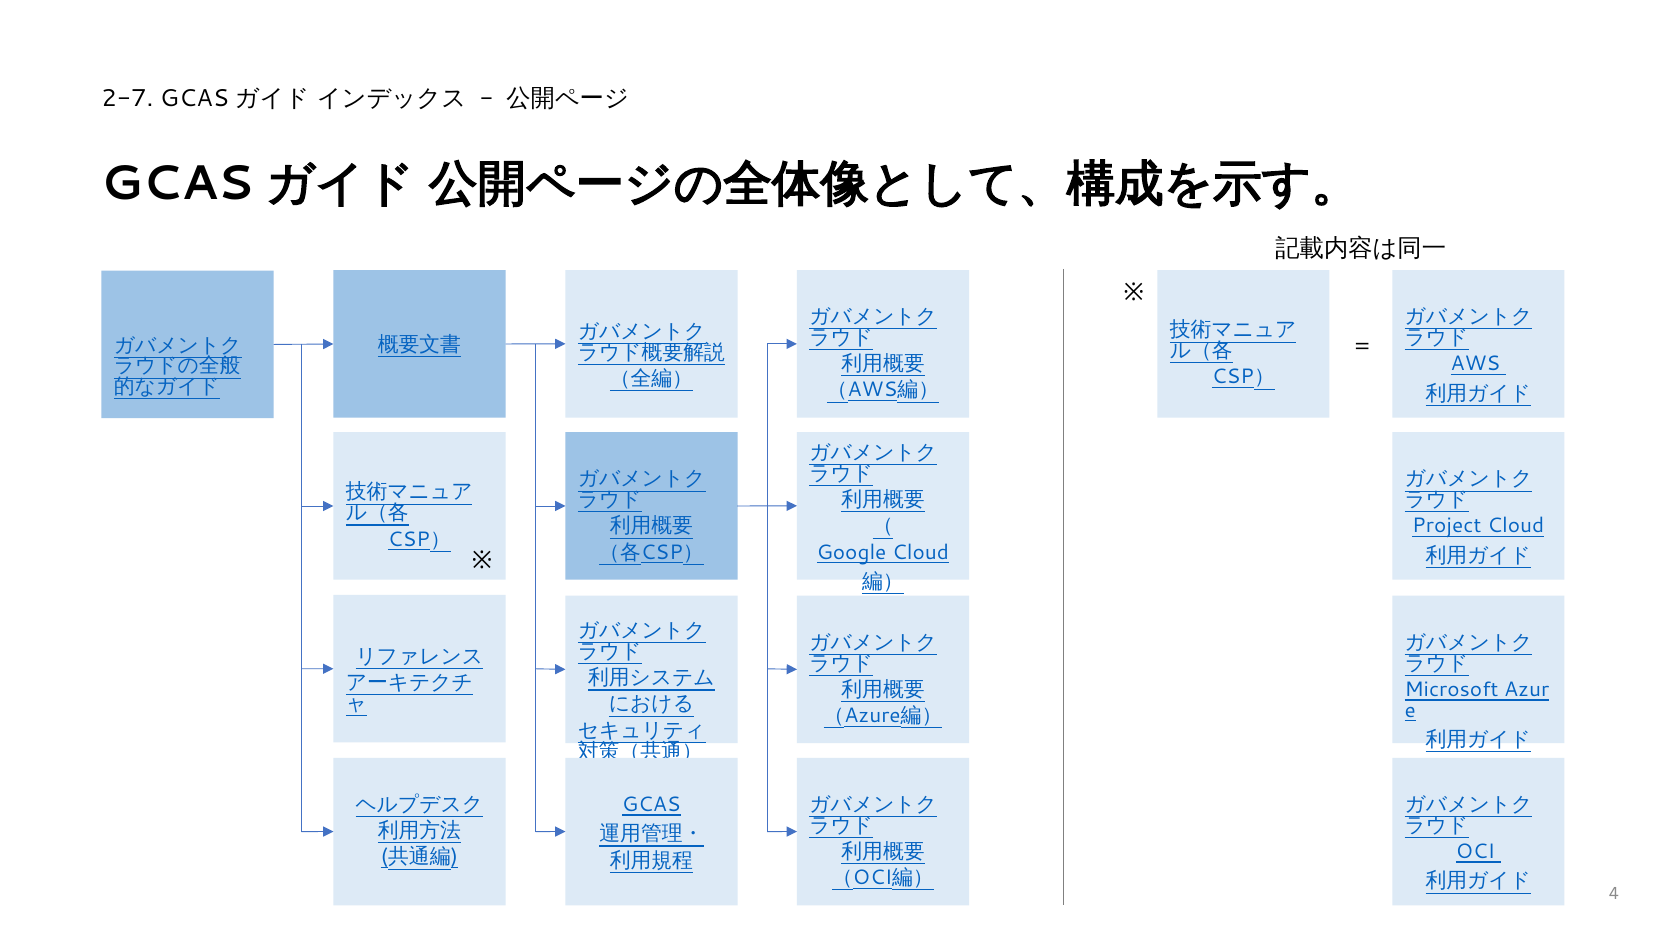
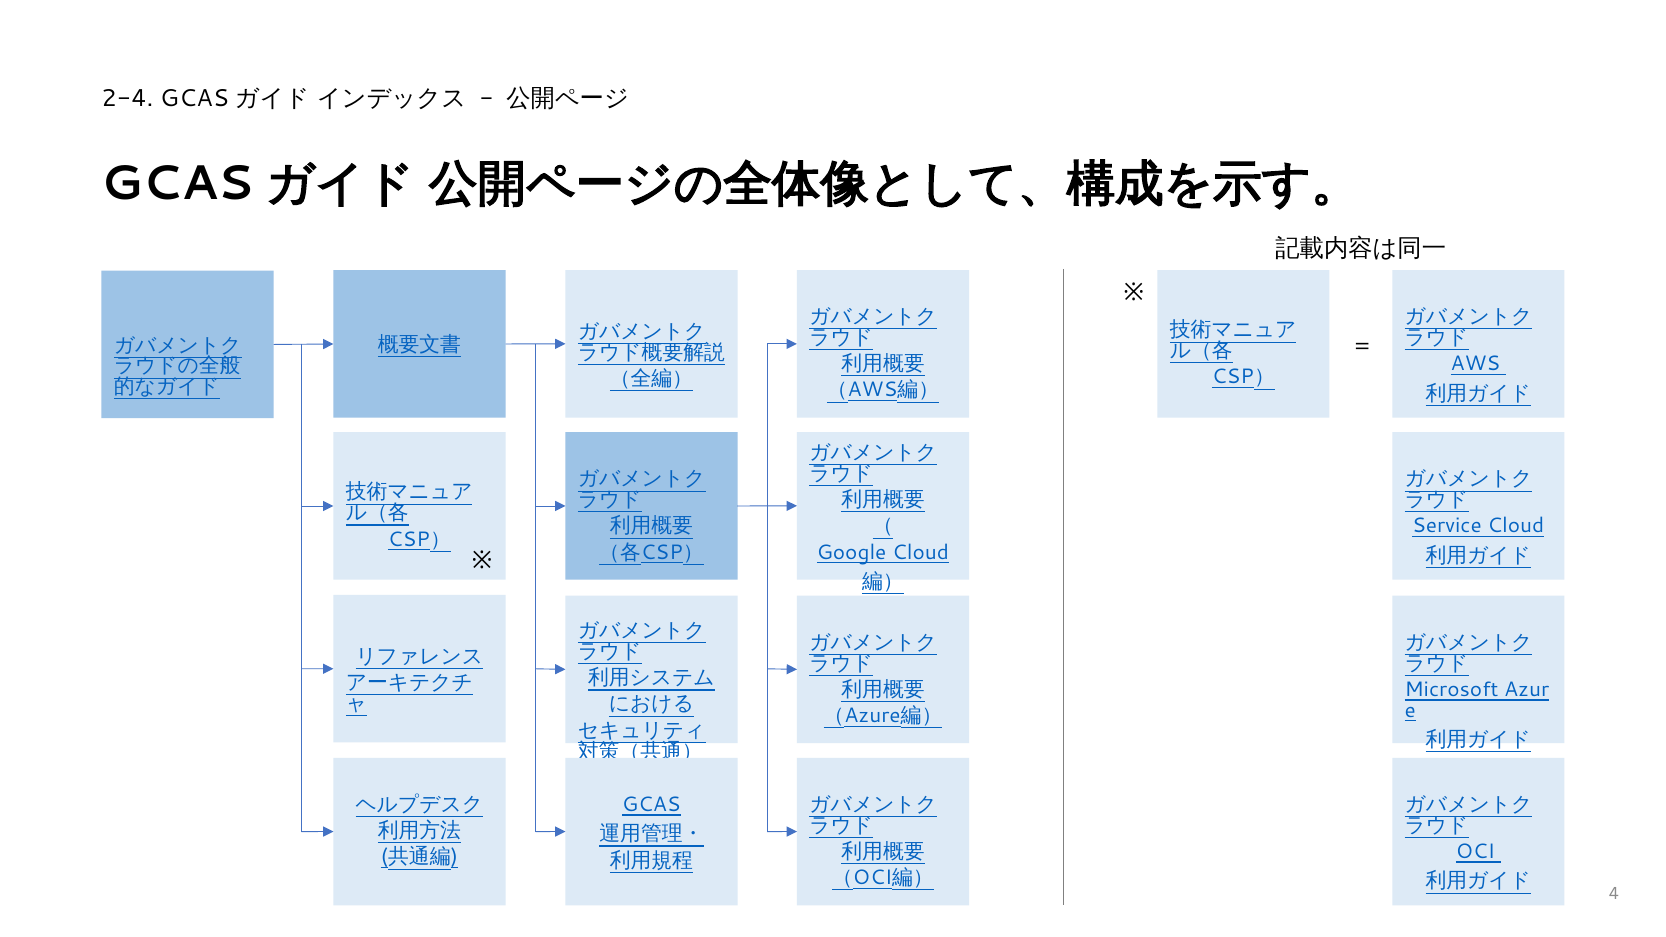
2-7: 2-7 -> 2-4
Project: Project -> Service
